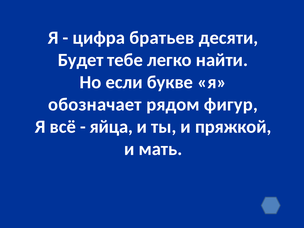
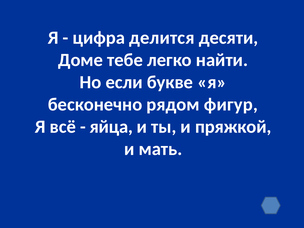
братьев: братьев -> делится
Будет: Будет -> Доме
обозначает: обозначает -> бесконечно
